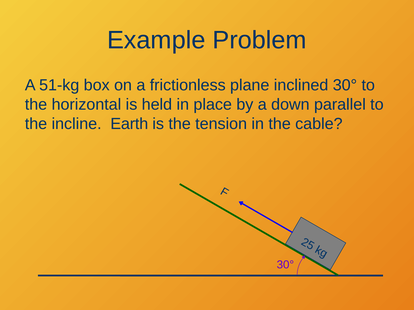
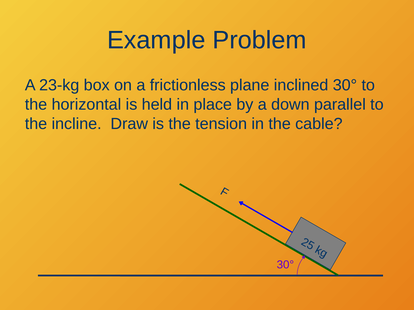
51-kg: 51-kg -> 23-kg
Earth: Earth -> Draw
